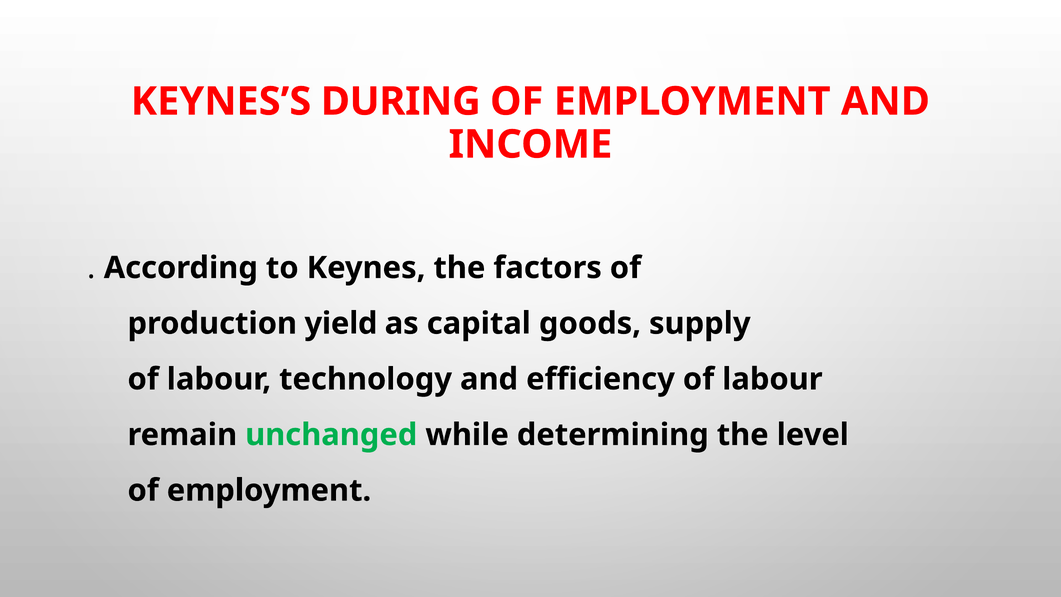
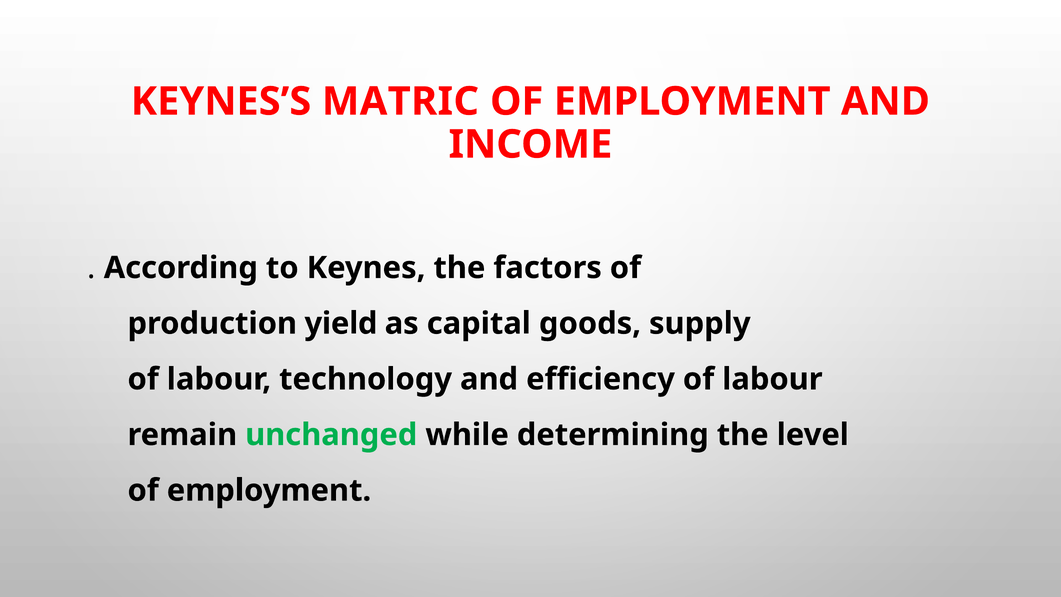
DURING: DURING -> MATRIC
